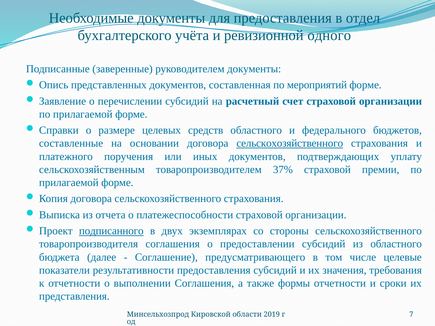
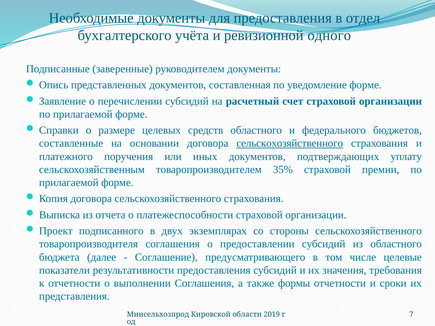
мероприятий: мероприятий -> уведомление
37%: 37% -> 35%
подписанного underline: present -> none
